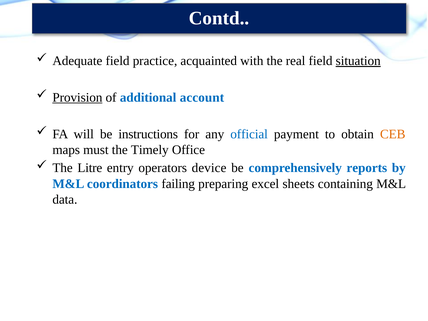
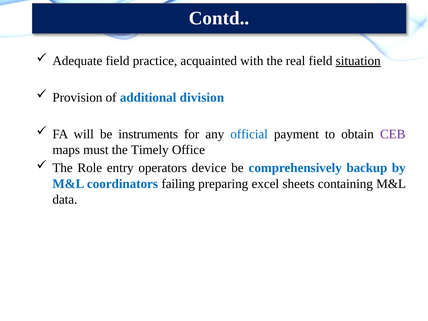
Provision underline: present -> none
account: account -> division
instructions: instructions -> instruments
CEB colour: orange -> purple
Litre: Litre -> Role
reports: reports -> backup
